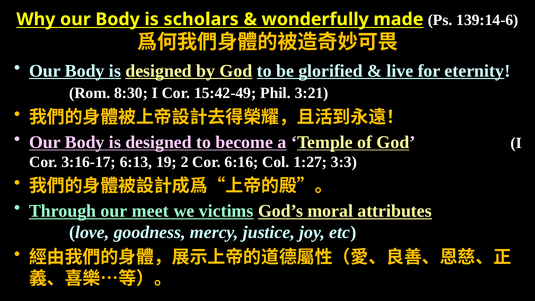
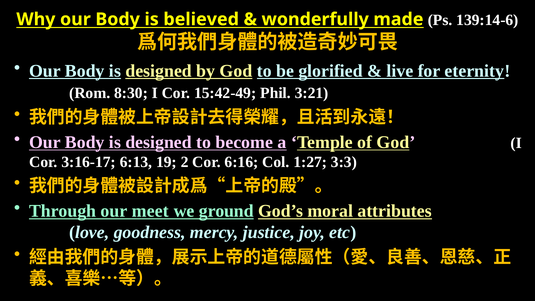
scholars: scholars -> believed
victims: victims -> ground
